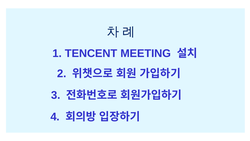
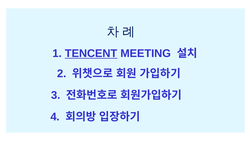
TENCENT underline: none -> present
